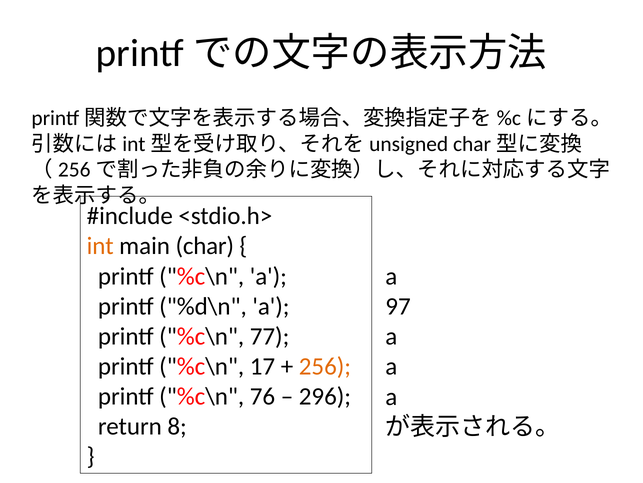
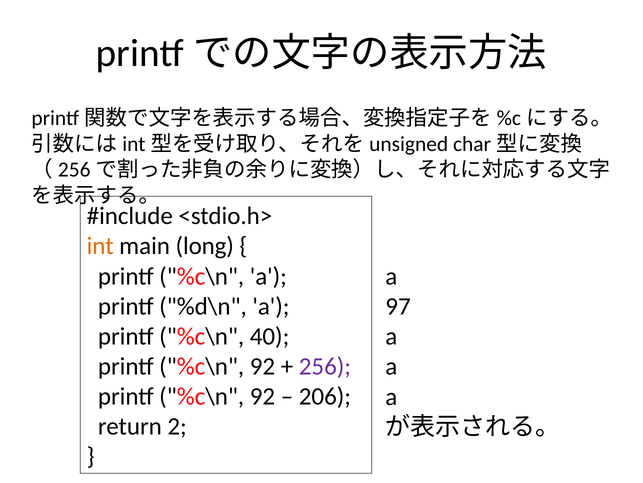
char: char -> long
77: 77 -> 40
17 at (262, 366): 17 -> 92
256 colour: orange -> purple
76 at (262, 396): 76 -> 92
296: 296 -> 206
8: 8 -> 2
